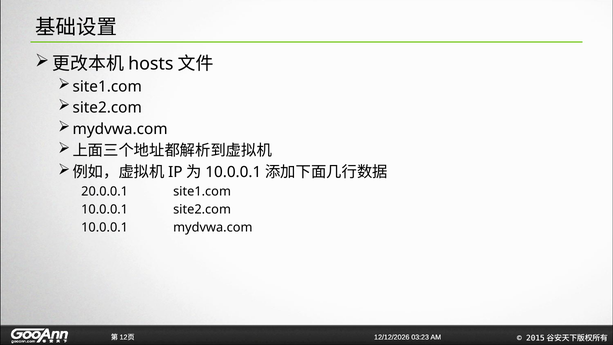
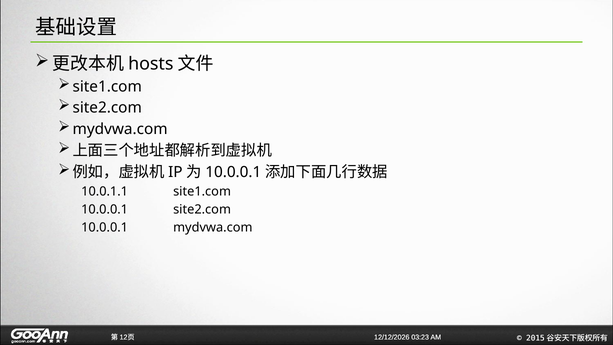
20.0.0.1: 20.0.0.1 -> 10.0.1.1
